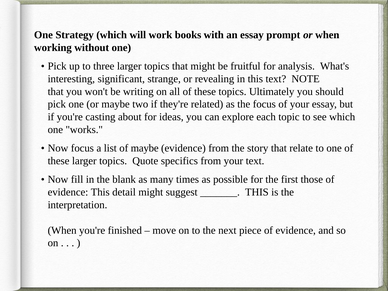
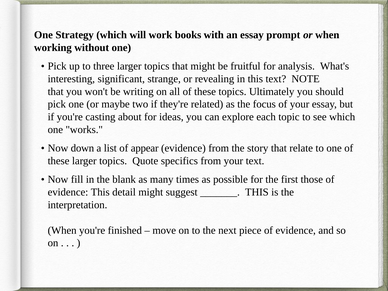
Now focus: focus -> down
of maybe: maybe -> appear
